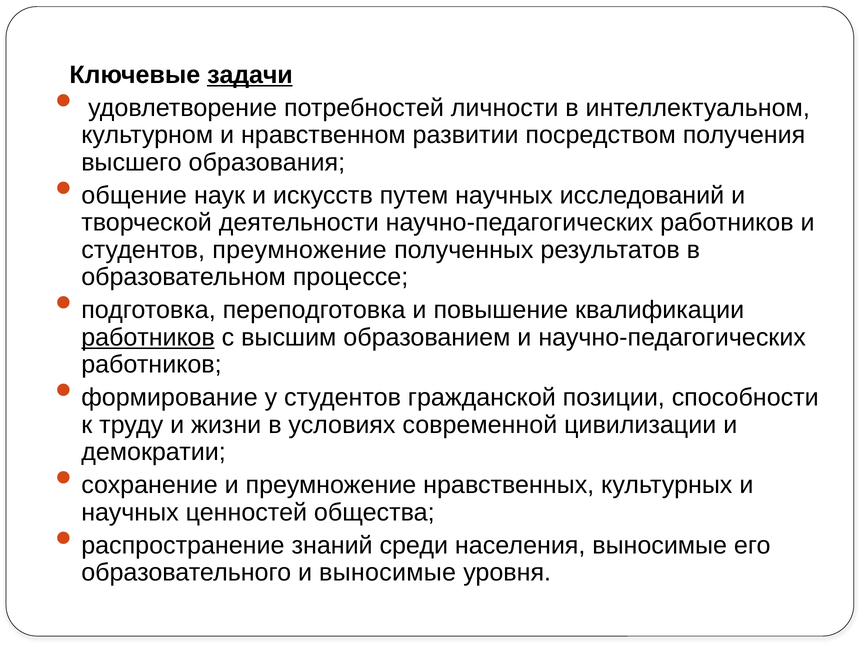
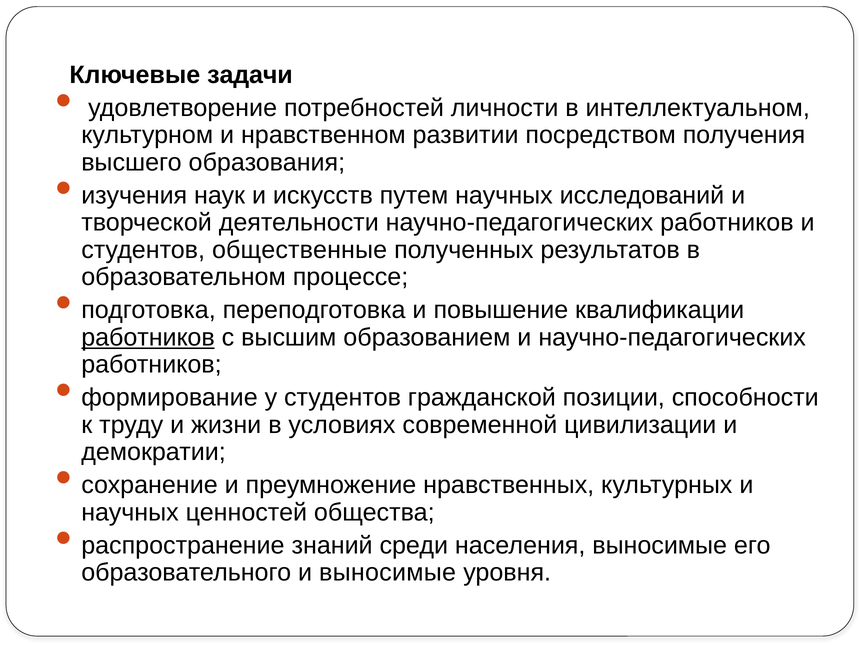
задачи underline: present -> none
общение: общение -> изучения
студентов преумножение: преумножение -> общественные
